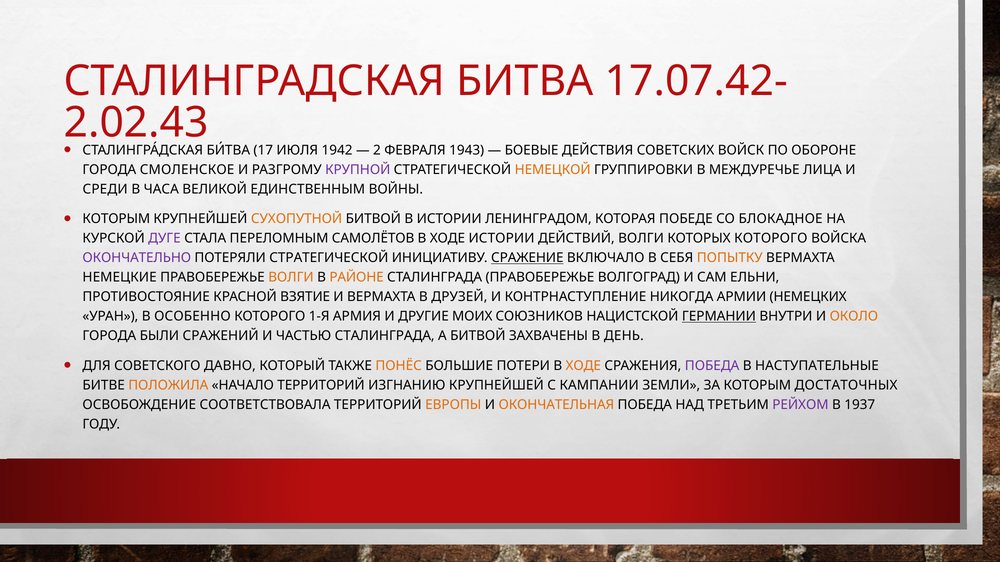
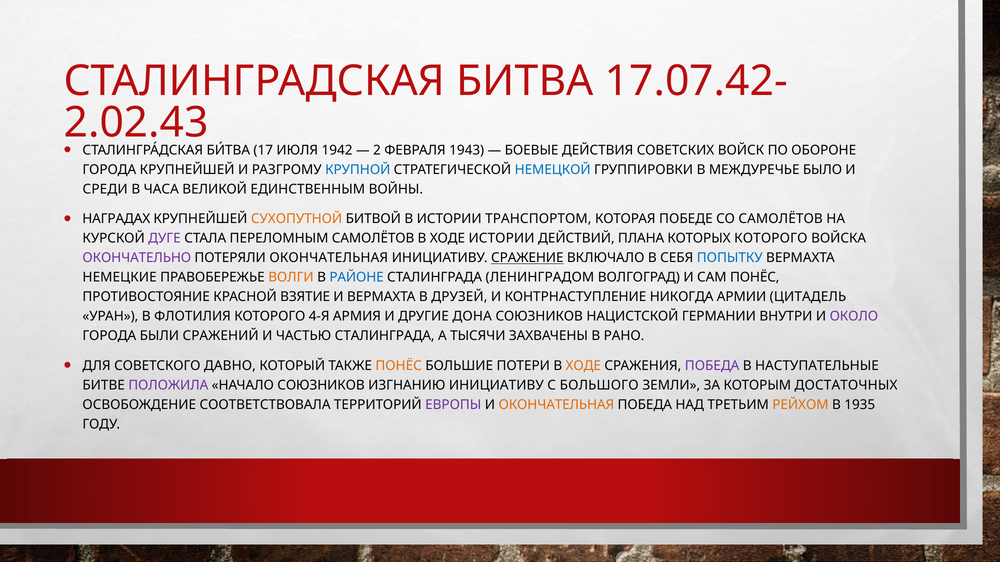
ГОРОДА СМОЛЕНСКОЕ: СМОЛЕНСКОЕ -> КРУПНЕЙШЕЙ
КРУПНОЙ colour: purple -> blue
НЕМЕЦКОЙ colour: orange -> blue
ЛИЦА: ЛИЦА -> БЫЛО
КОТОРЫМ at (116, 219): КОТОРЫМ -> НАГРАДАХ
ЛЕНИНГРАДОМ: ЛЕНИНГРАДОМ -> ТРАНСПОРТОМ
СО БЛОКАДНОЕ: БЛОКАДНОЕ -> САМОЛЁТОВ
ДЕЙСТВИЙ ВОЛГИ: ВОЛГИ -> ПЛАНА
ПОТЕРЯЛИ СТРАТЕГИЧЕСКОЙ: СТРАТЕГИЧЕСКОЙ -> ОКОНЧАТЕЛЬНАЯ
ПОПЫТКУ colour: orange -> blue
РАЙОНЕ colour: orange -> blue
СТАЛИНГРАДА ПРАВОБЕРЕЖЬЕ: ПРАВОБЕРЕЖЬЕ -> ЛЕНИНГРАДОМ
САМ ЕЛЬНИ: ЕЛЬНИ -> ПОНЁС
НЕМЕЦКИХ: НЕМЕЦКИХ -> ЦИТАДЕЛЬ
ОСОБЕННО: ОСОБЕННО -> ФЛОТИЛИЯ
1-Я: 1-Я -> 4-Я
МОИХ: МОИХ -> ДОНА
ГЕРМАНИИ underline: present -> none
ОКОЛО colour: orange -> purple
А БИТВОЙ: БИТВОЙ -> ТЫСЯЧИ
ДЕНЬ: ДЕНЬ -> РАНО
ПОЛОЖИЛА colour: orange -> purple
НАЧАЛО ТЕРРИТОРИЙ: ТЕРРИТОРИЙ -> СОЮЗНИКОВ
ИЗГНАНИЮ КРУПНЕЙШЕЙ: КРУПНЕЙШЕЙ -> ИНИЦИАТИВУ
КАМПАНИИ: КАМПАНИИ -> БОЛЬШОГО
ЕВРОПЫ colour: orange -> purple
РЕЙХОМ colour: purple -> orange
1937: 1937 -> 1935
